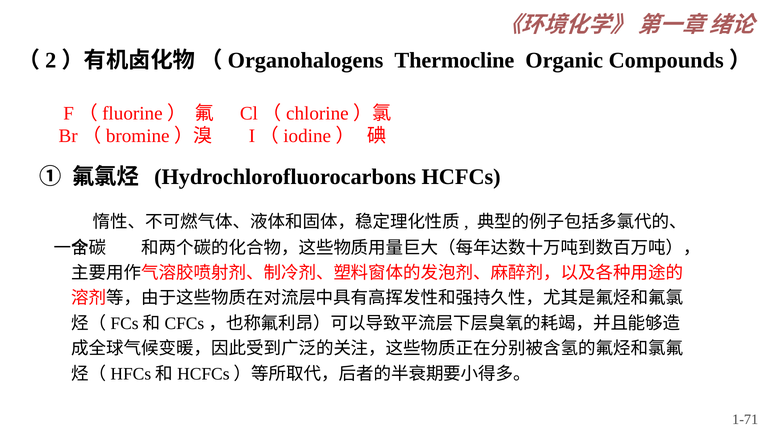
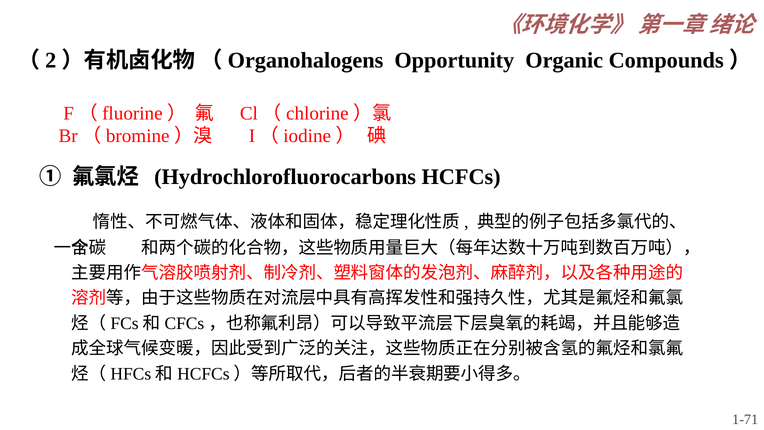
Thermocline: Thermocline -> Opportunity
